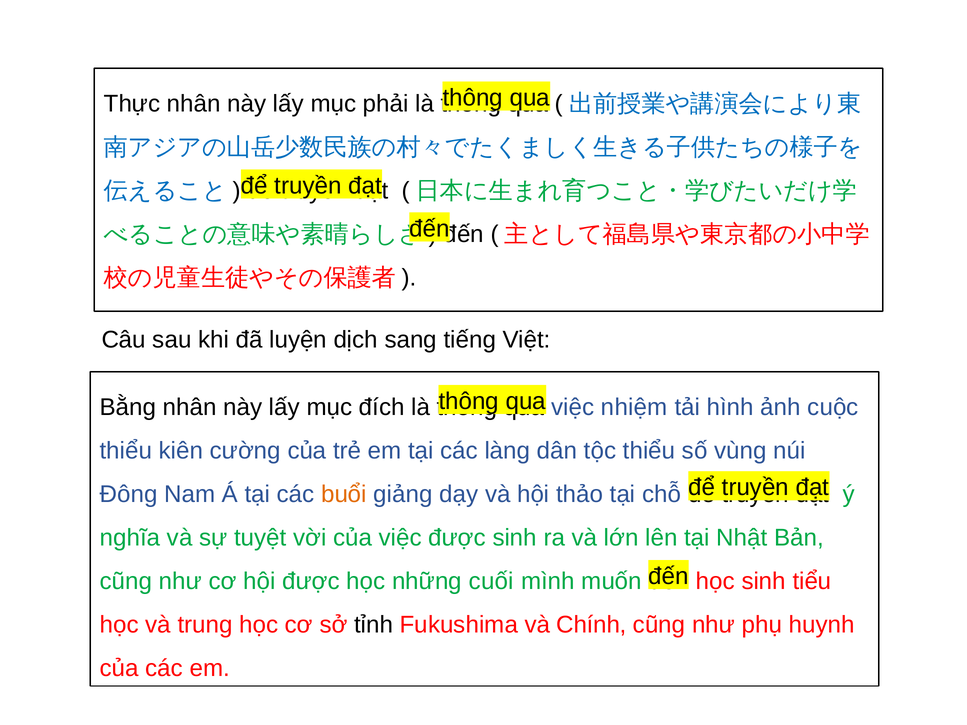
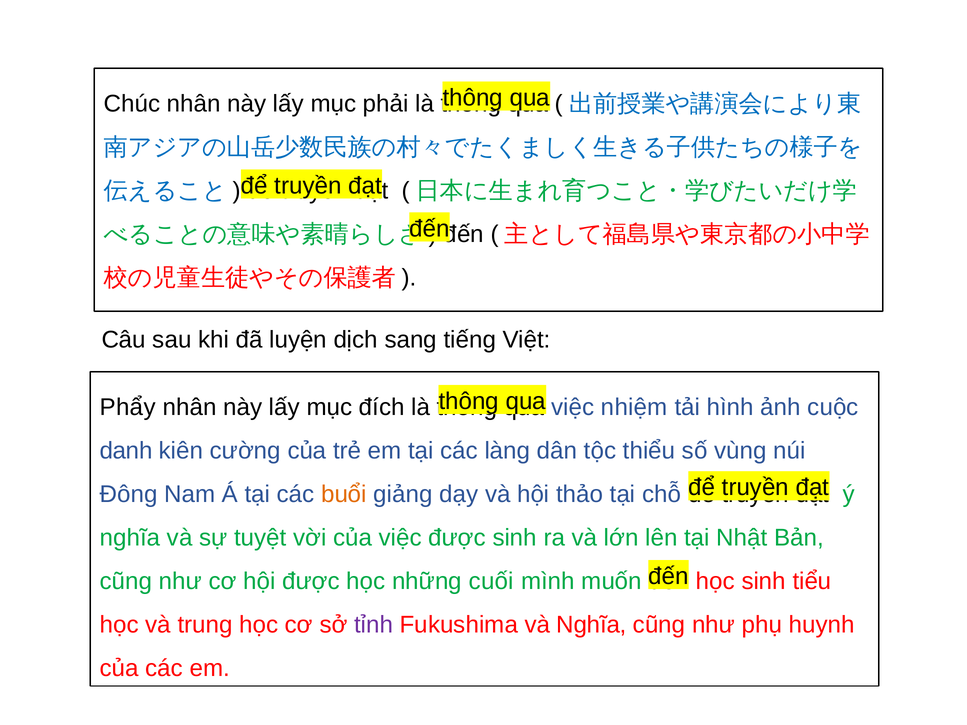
Thực: Thực -> Chúc
Bằng: Bằng -> Phẩy
thiểu at (126, 451): thiểu -> danh
tỉnh colour: black -> purple
và Chính: Chính -> Nghĩa
